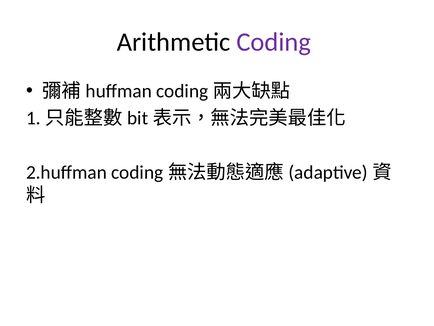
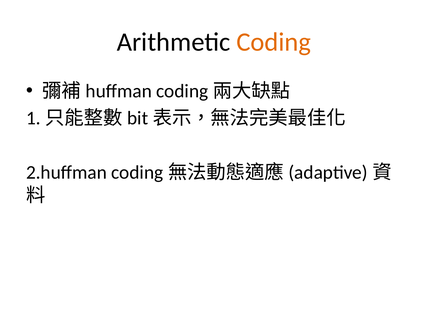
Coding colour: purple -> orange
